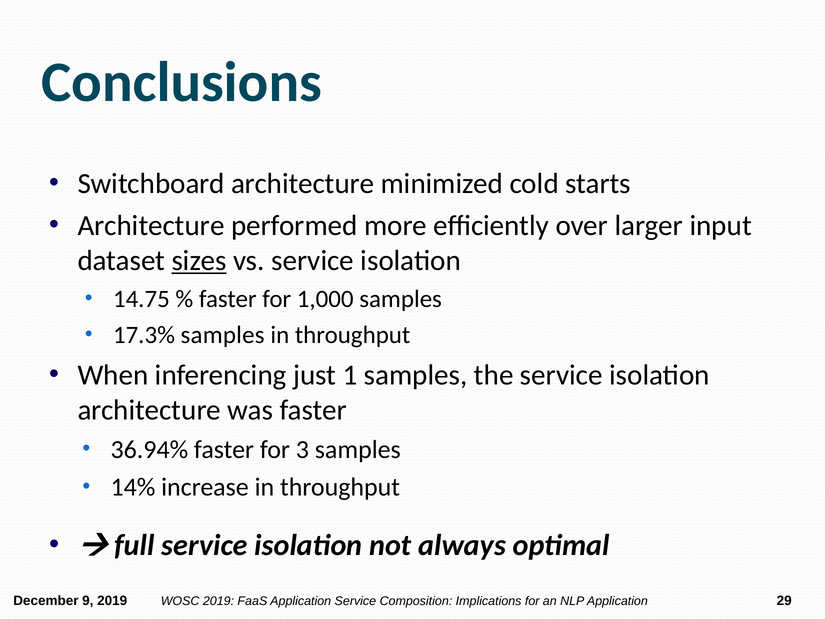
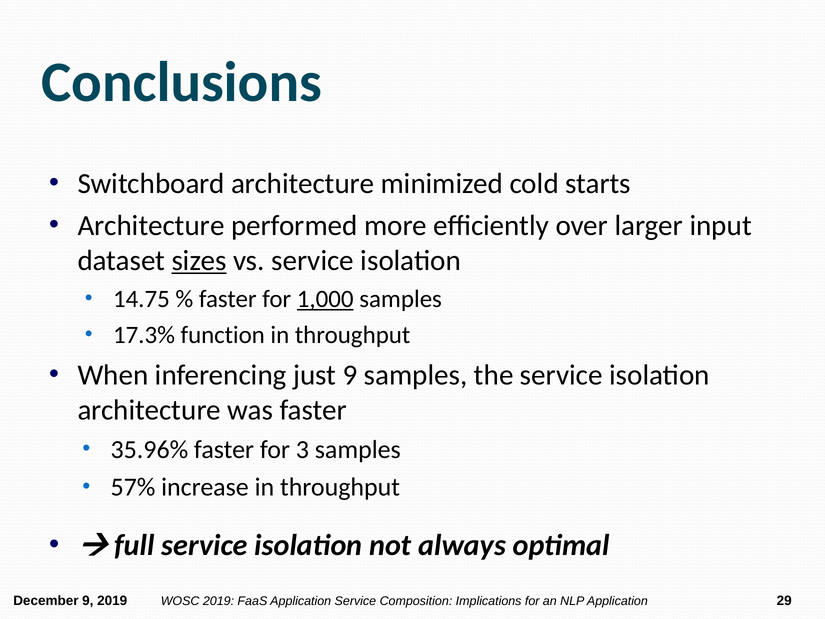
1,000 underline: none -> present
17.3% samples: samples -> function
just 1: 1 -> 9
36.94%: 36.94% -> 35.96%
14%: 14% -> 57%
